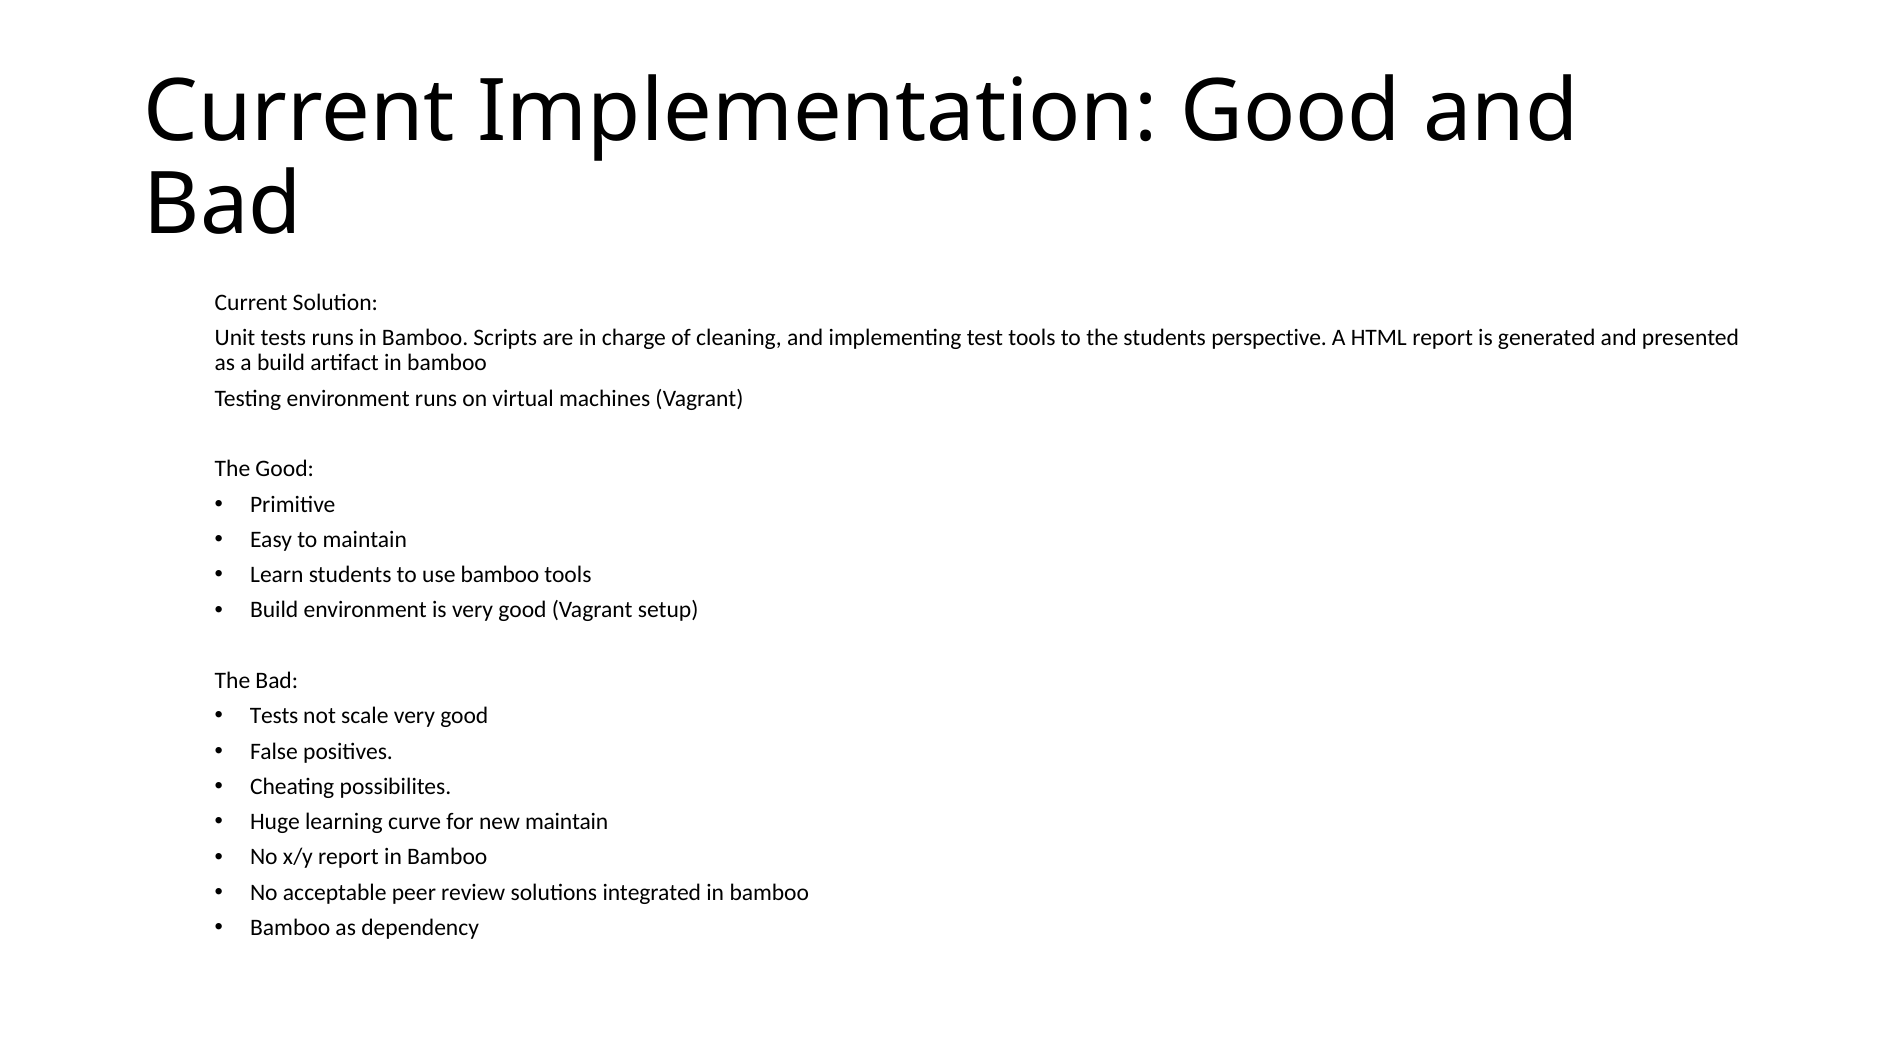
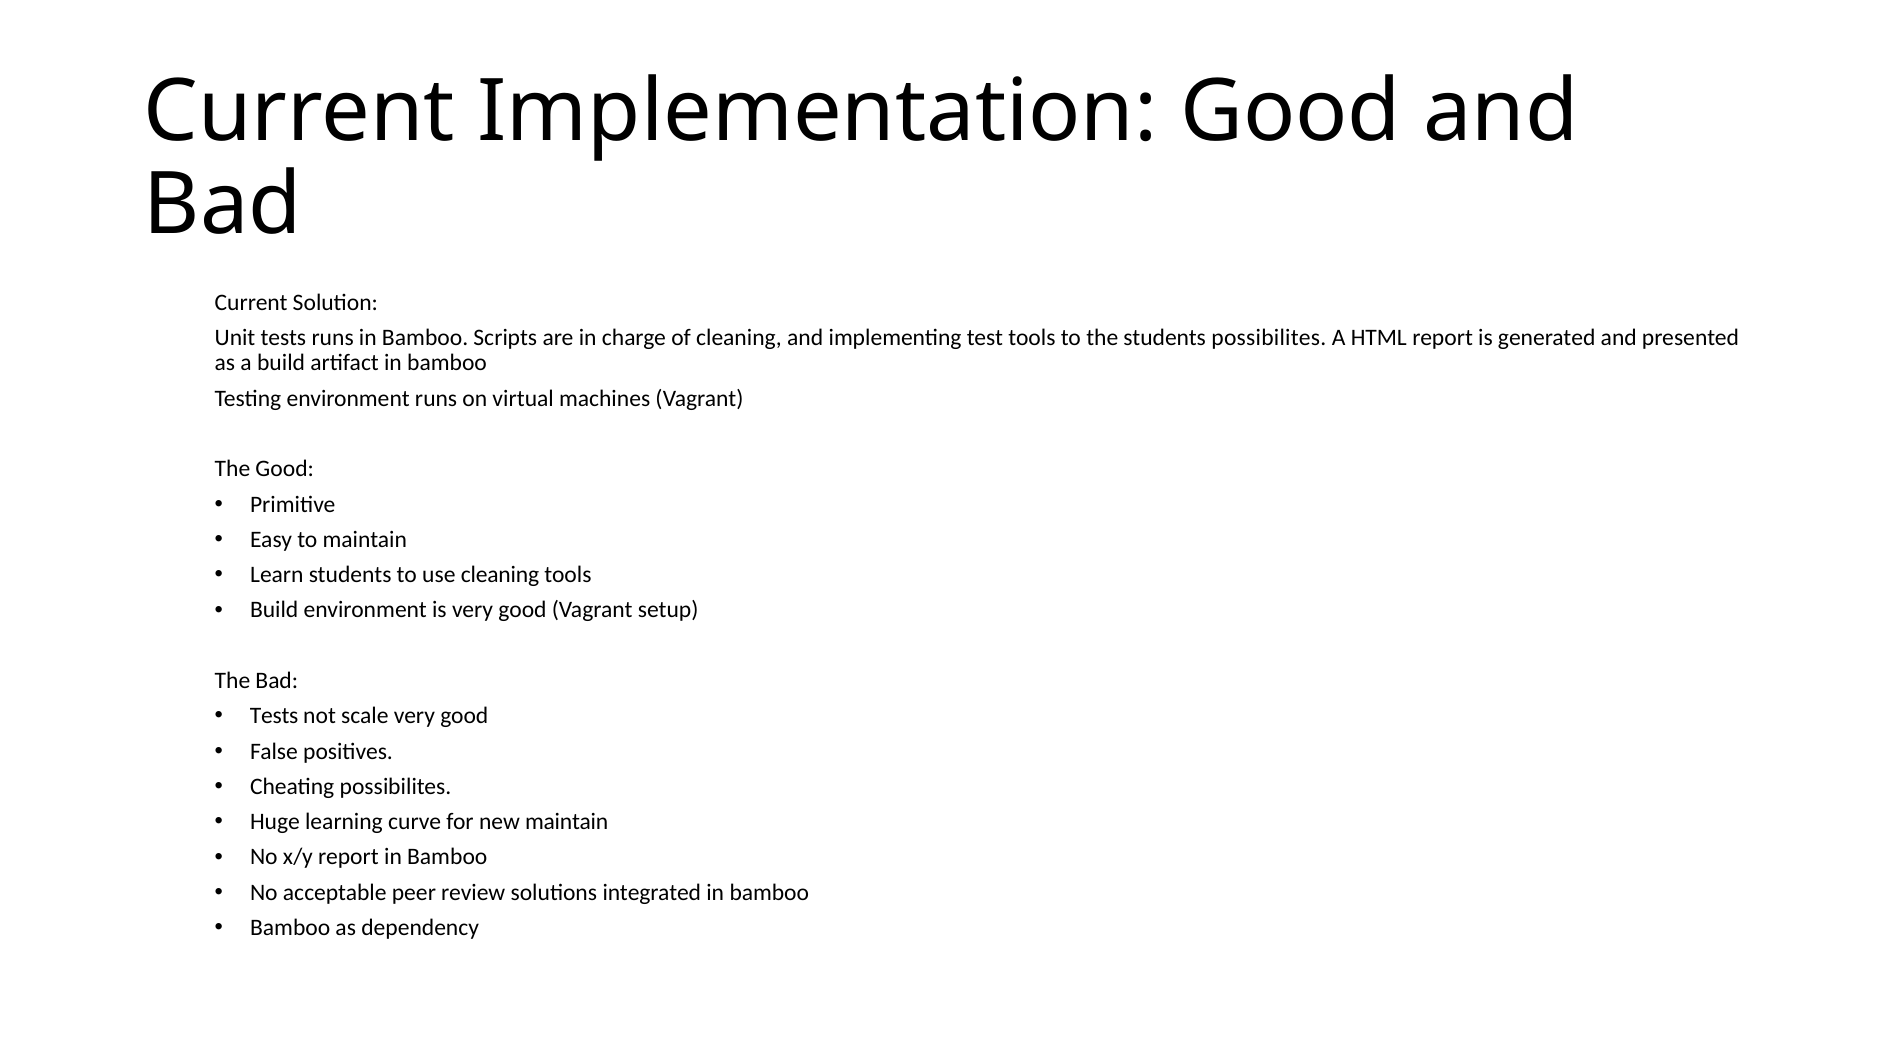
students perspective: perspective -> possibilites
use bamboo: bamboo -> cleaning
